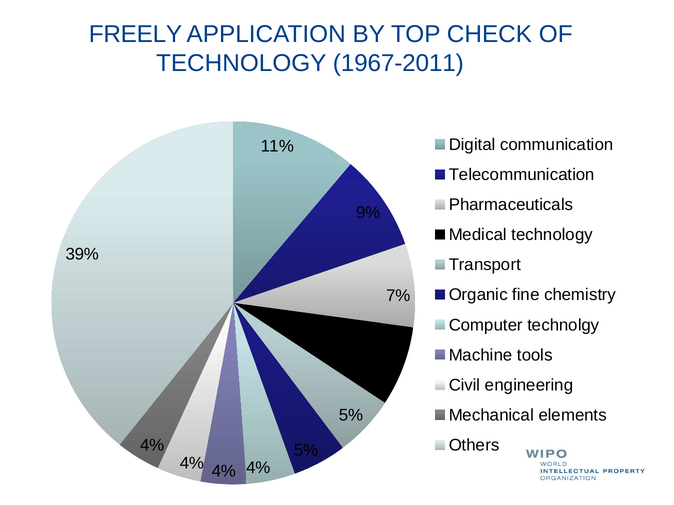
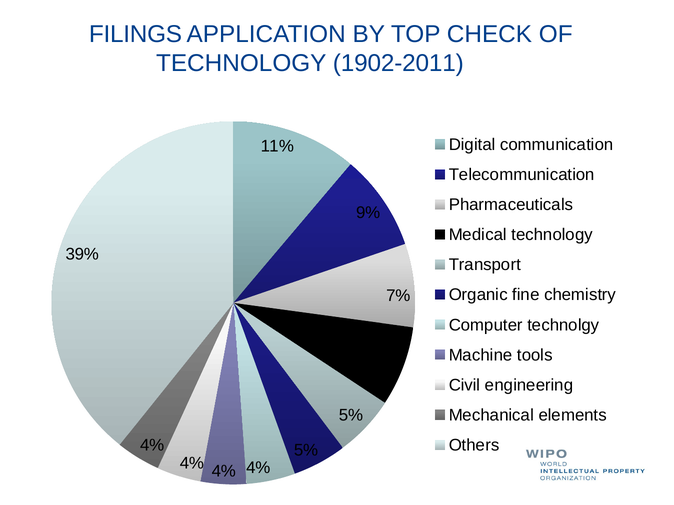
FREELY: FREELY -> FILINGS
1967-2011: 1967-2011 -> 1902-2011
